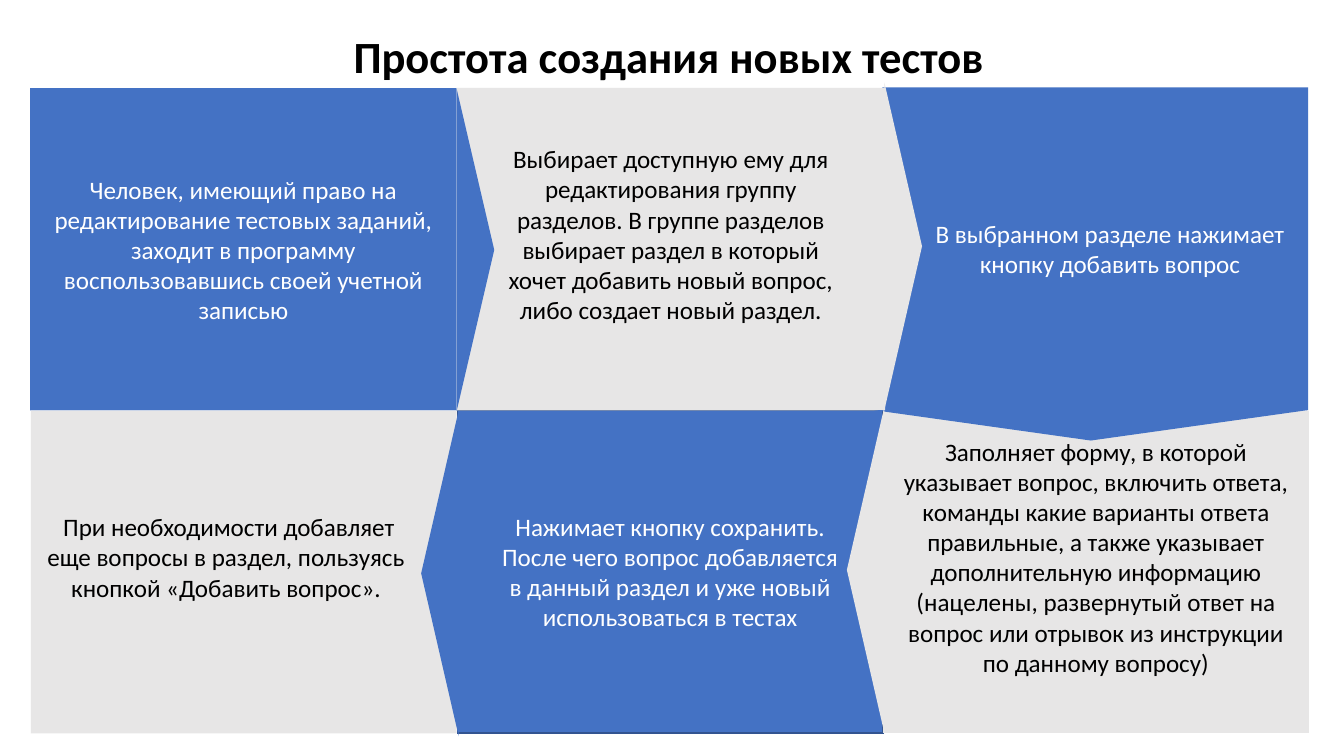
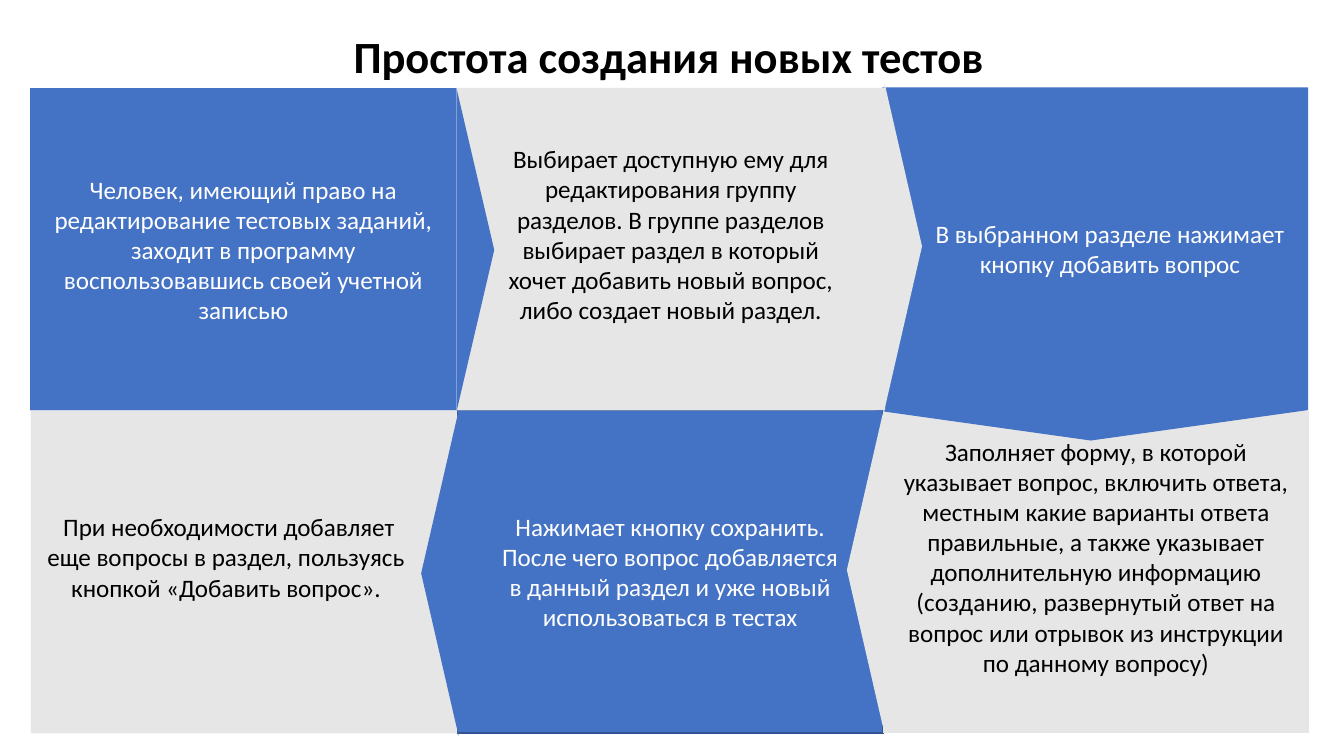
команды: команды -> местным
нацелены: нацелены -> созданию
